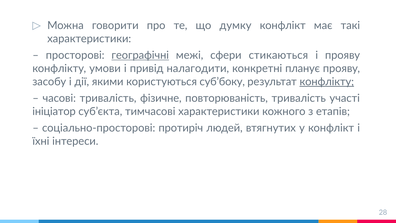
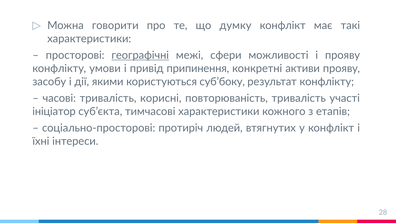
стикаються: стикаються -> можливості
налагодити: налагодити -> припинення
планує: планує -> активи
конфлікту at (327, 82) underline: present -> none
фізичне: фізичне -> корисні
